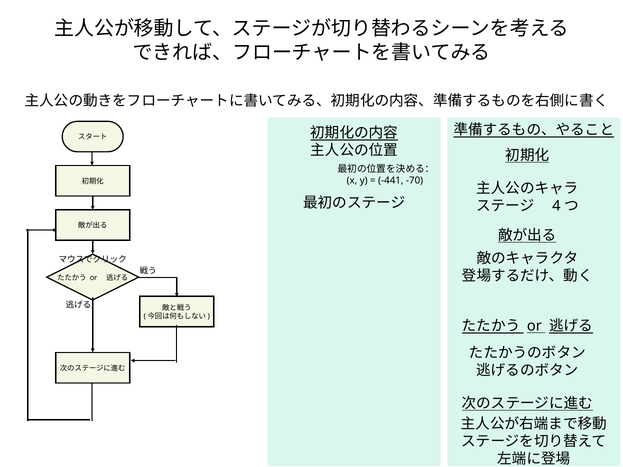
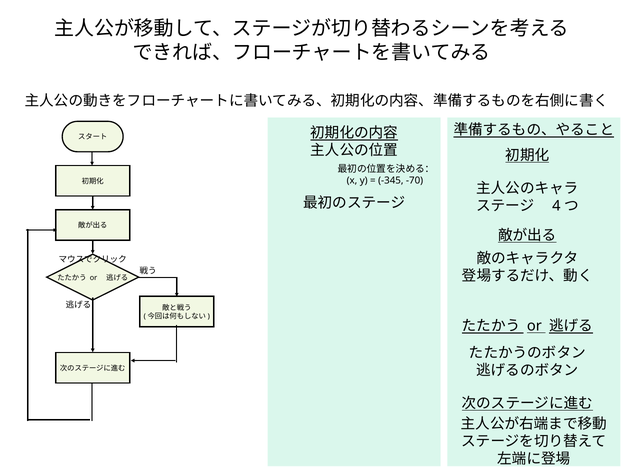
-441: -441 -> -345
